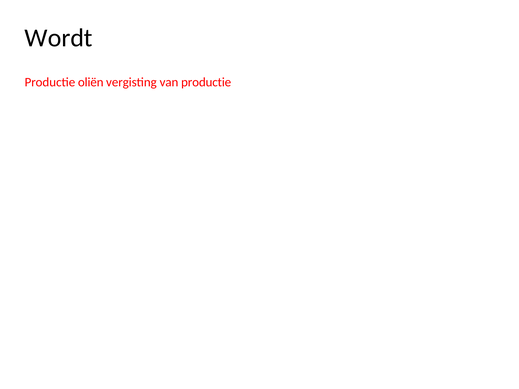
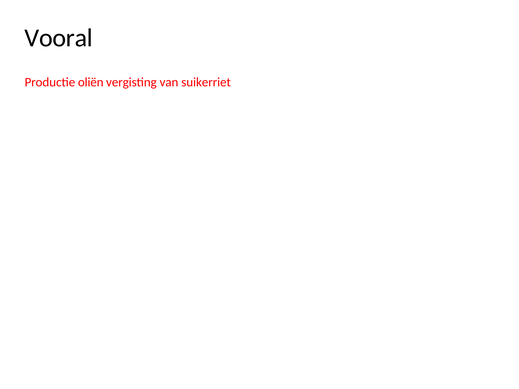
Wordt: Wordt -> Vooral
van productie: productie -> suikerriet
